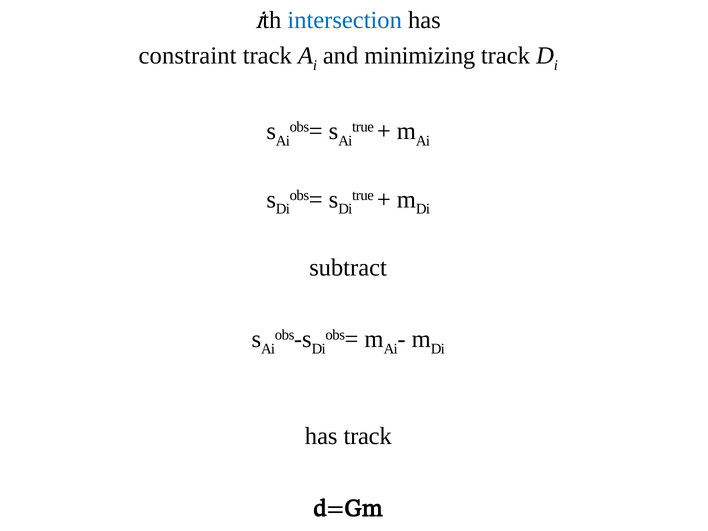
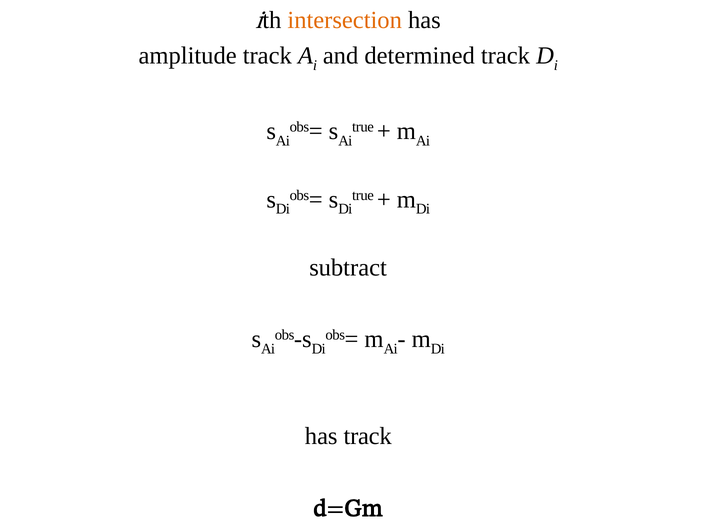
intersection colour: blue -> orange
constraint: constraint -> amplitude
minimizing: minimizing -> determined
